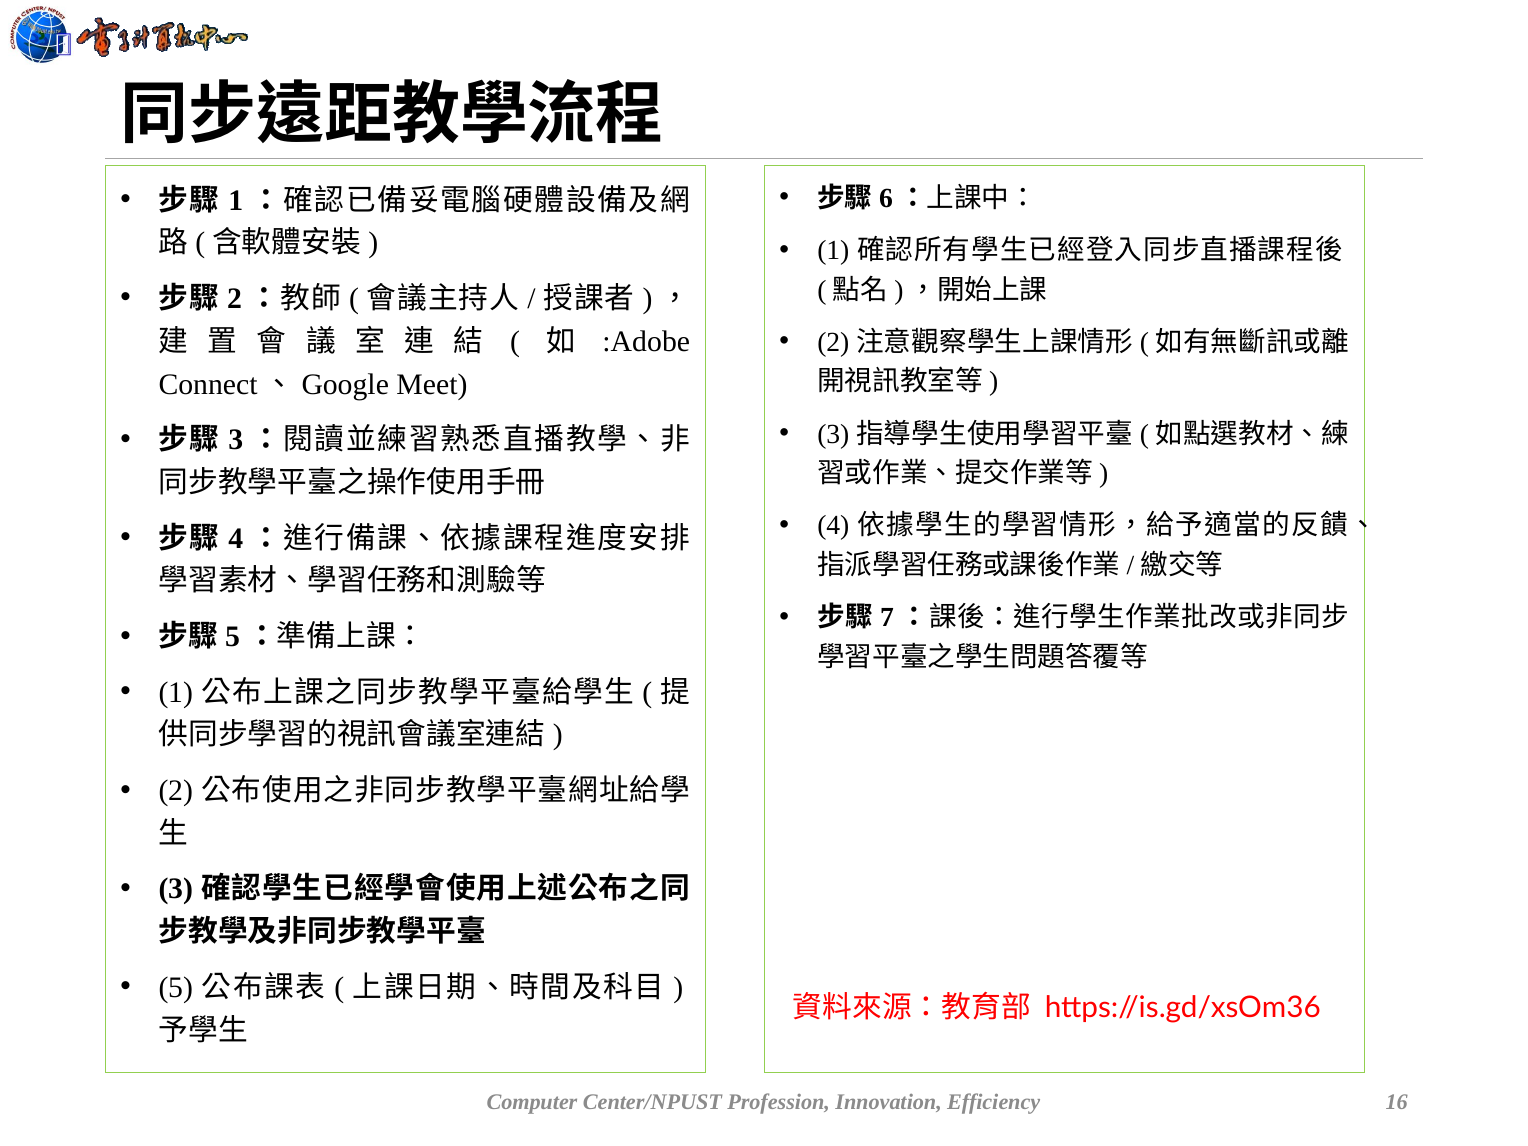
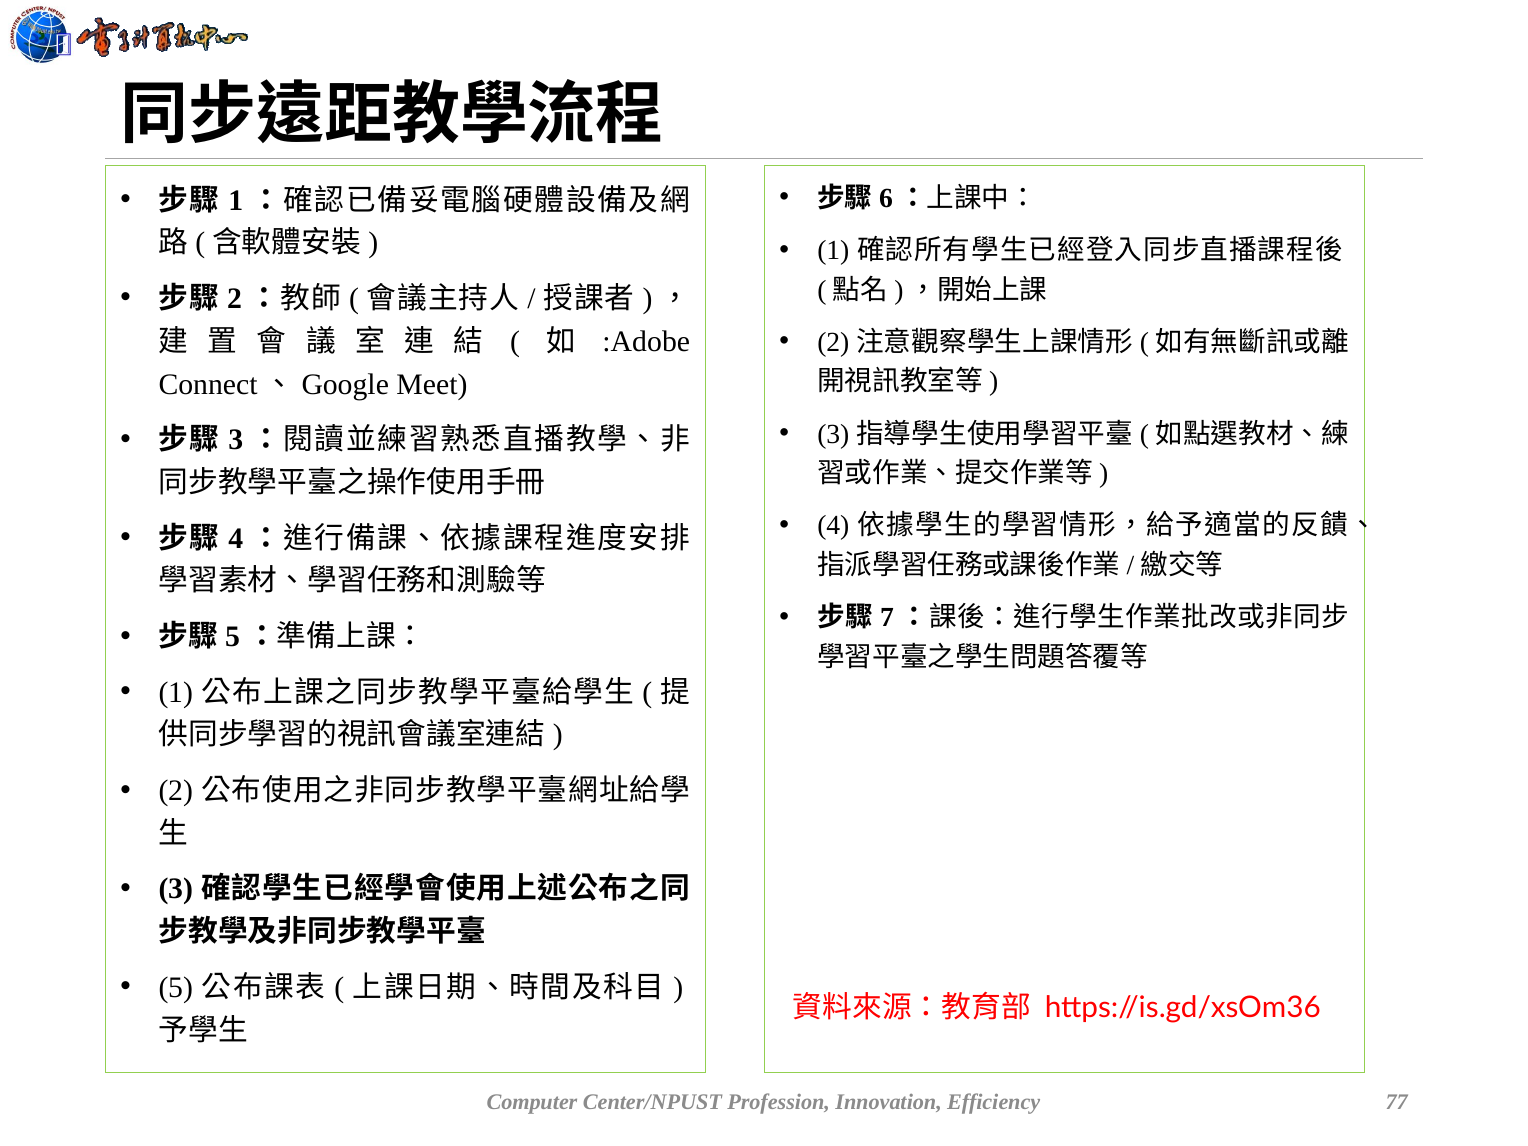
16: 16 -> 77
